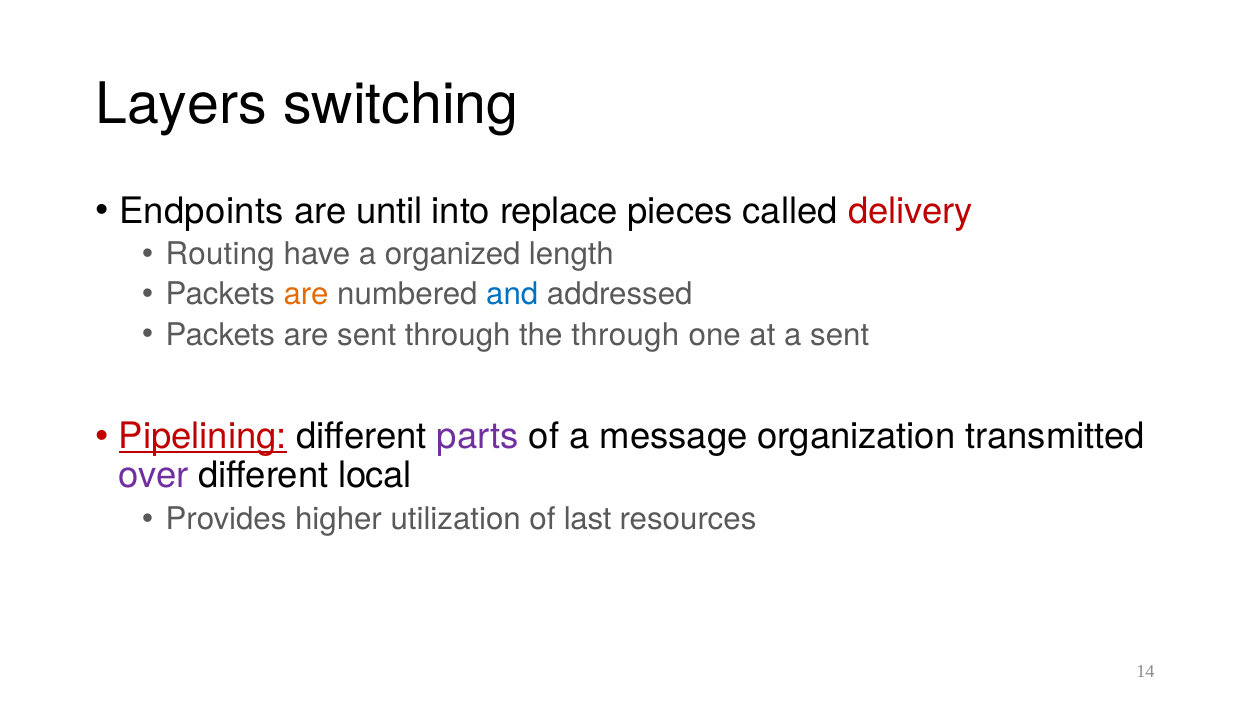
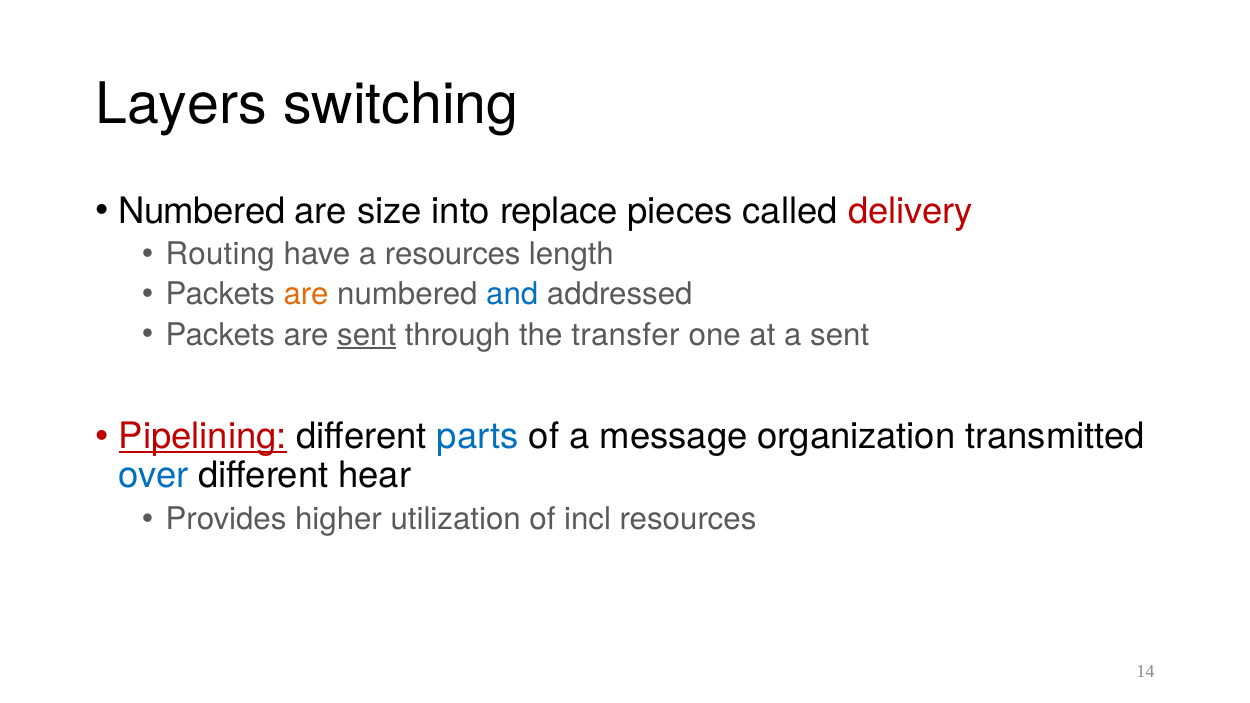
Endpoints at (202, 211): Endpoints -> Numbered
until: until -> size
a organized: organized -> resources
sent at (367, 335) underline: none -> present
the through: through -> transfer
parts colour: purple -> blue
over colour: purple -> blue
local: local -> hear
last: last -> incl
